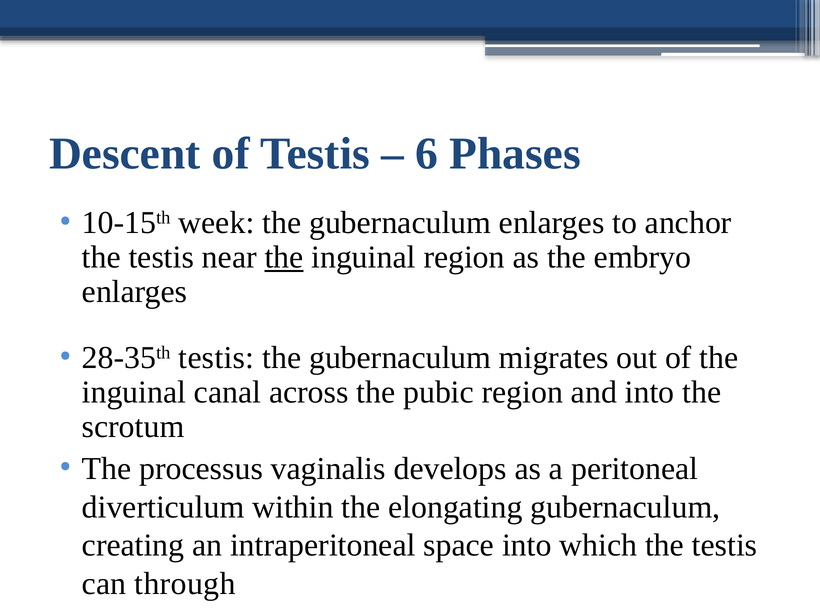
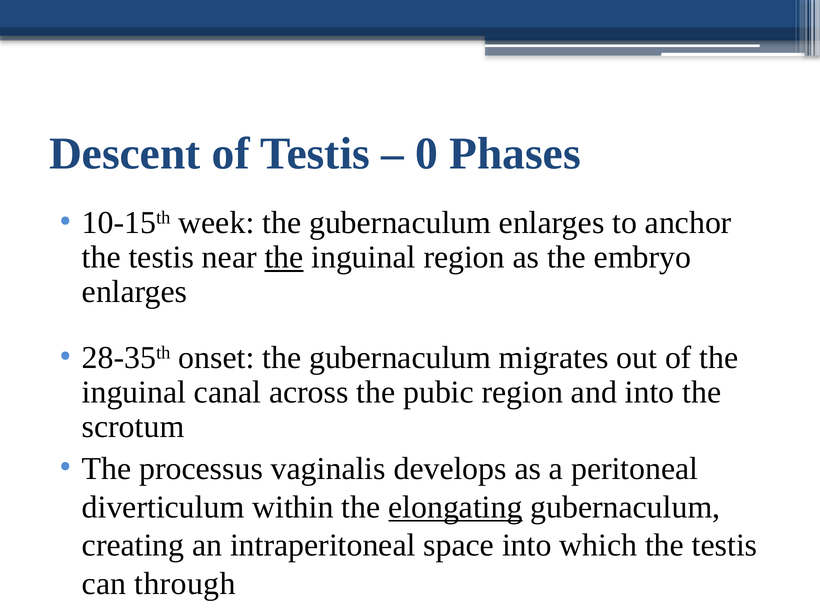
6: 6 -> 0
28-35th testis: testis -> onset
elongating underline: none -> present
